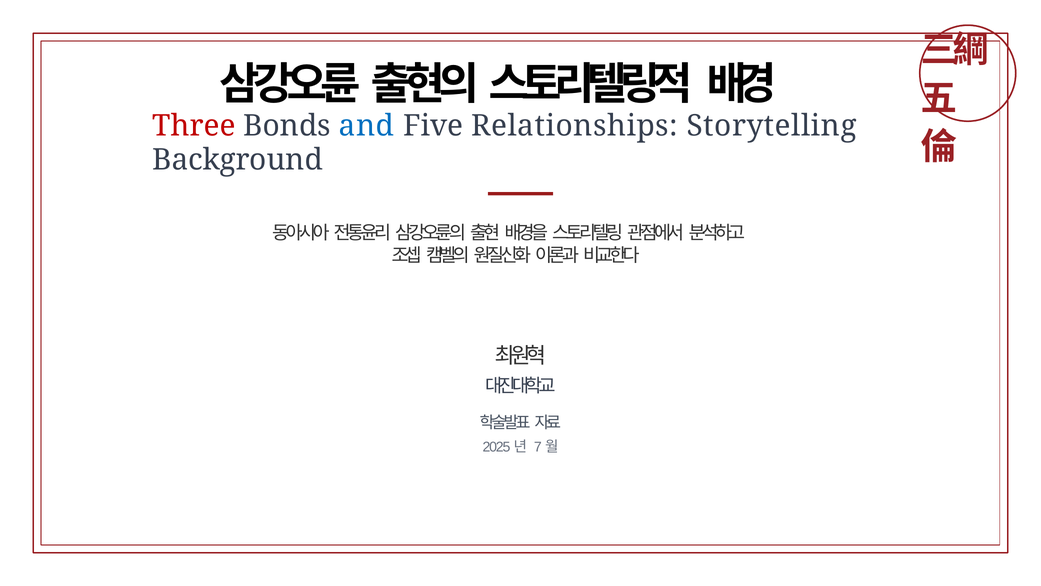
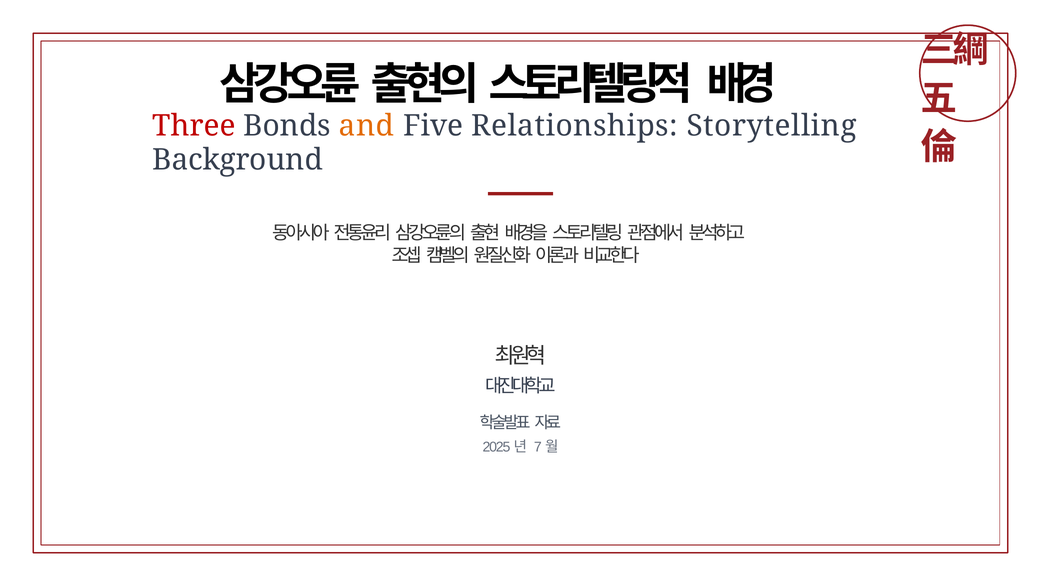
and colour: blue -> orange
